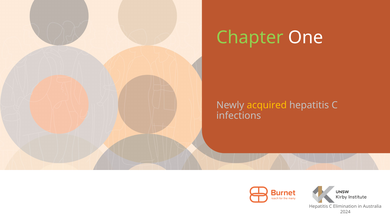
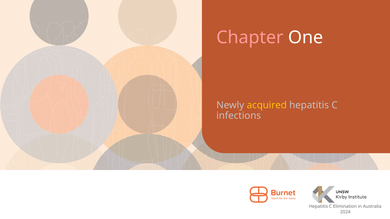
Chapter colour: light green -> pink
